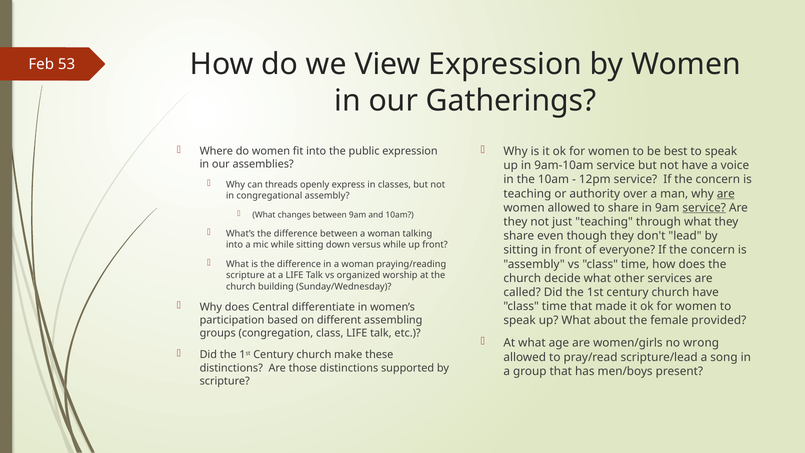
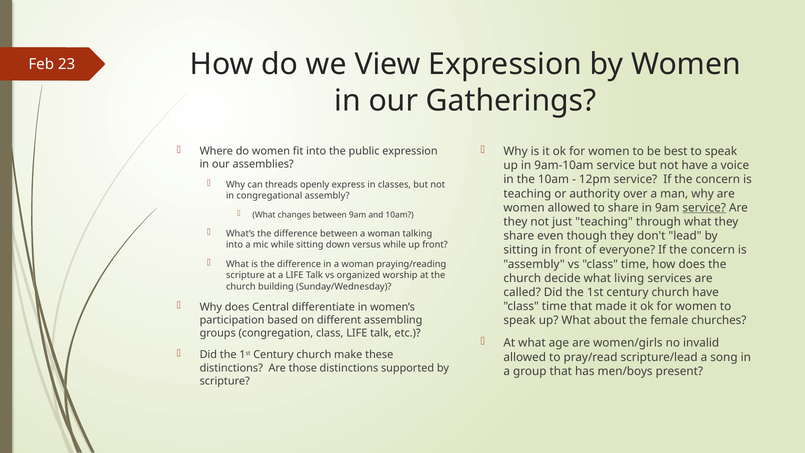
53: 53 -> 23
are at (726, 194) underline: present -> none
other: other -> living
provided: provided -> churches
wrong: wrong -> invalid
